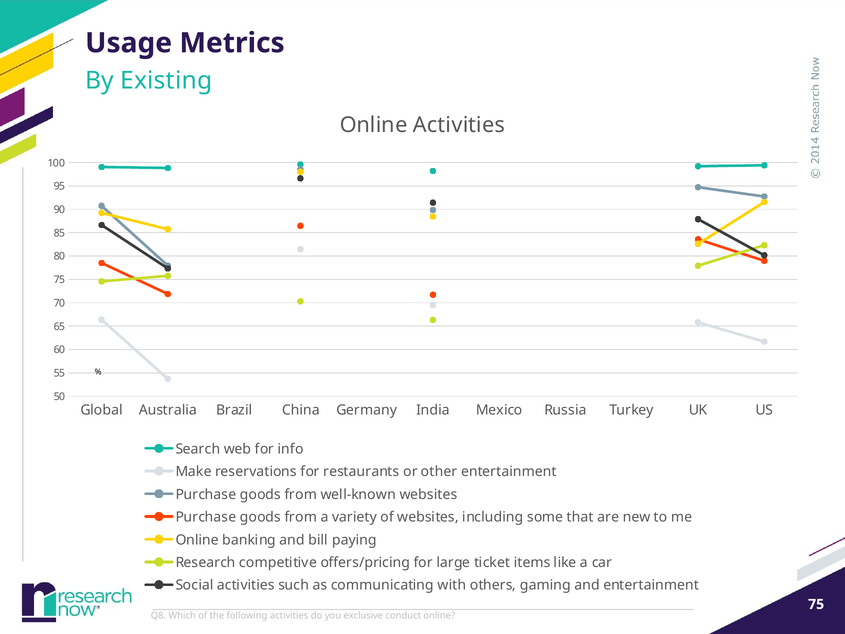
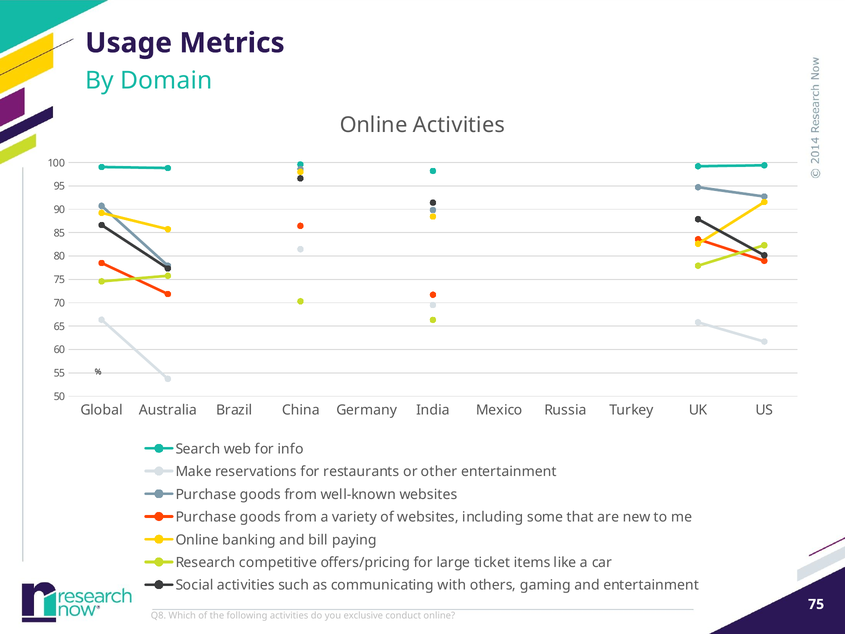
Existing: Existing -> Domain
